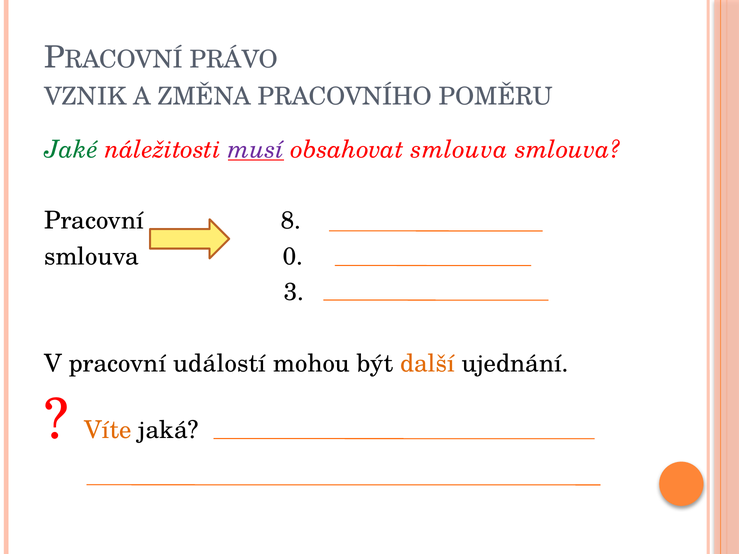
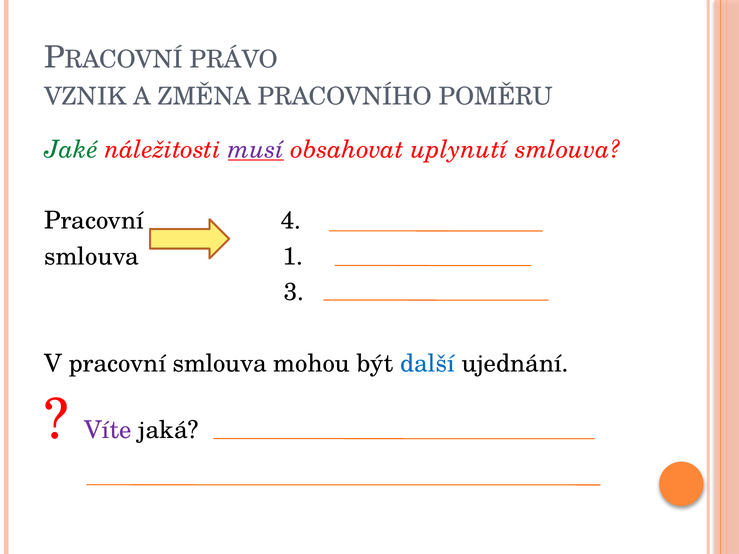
obsahovat smlouva: smlouva -> uplynutí
8: 8 -> 4
0: 0 -> 1
pracovní událostí: událostí -> smlouva
další colour: orange -> blue
Víte colour: orange -> purple
